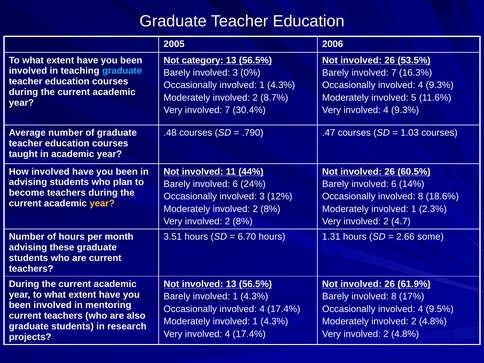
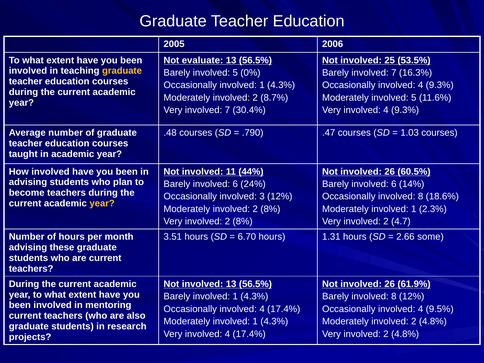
category: category -> evaluate
26 at (390, 60): 26 -> 25
graduate at (122, 71) colour: light blue -> yellow
Barely involved 3: 3 -> 5
8 17%: 17% -> 12%
